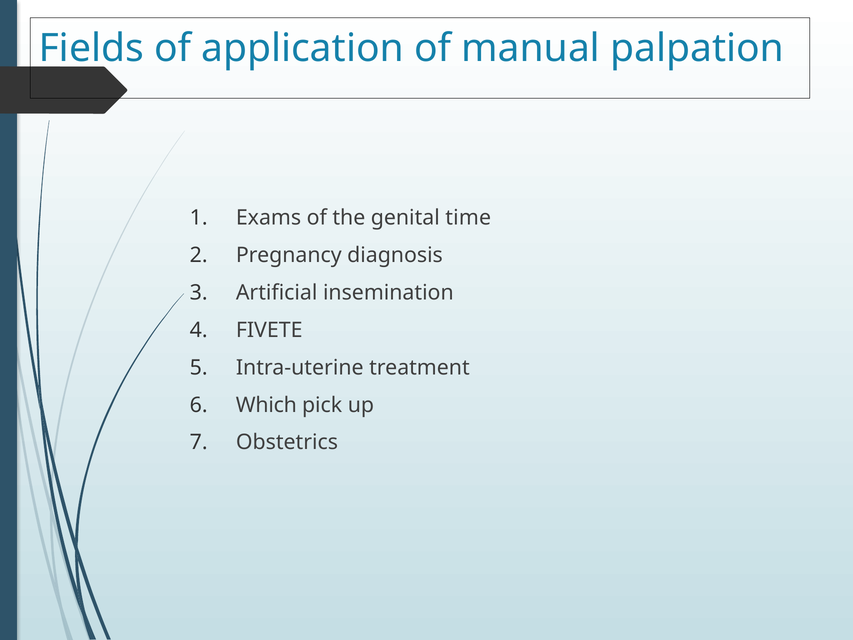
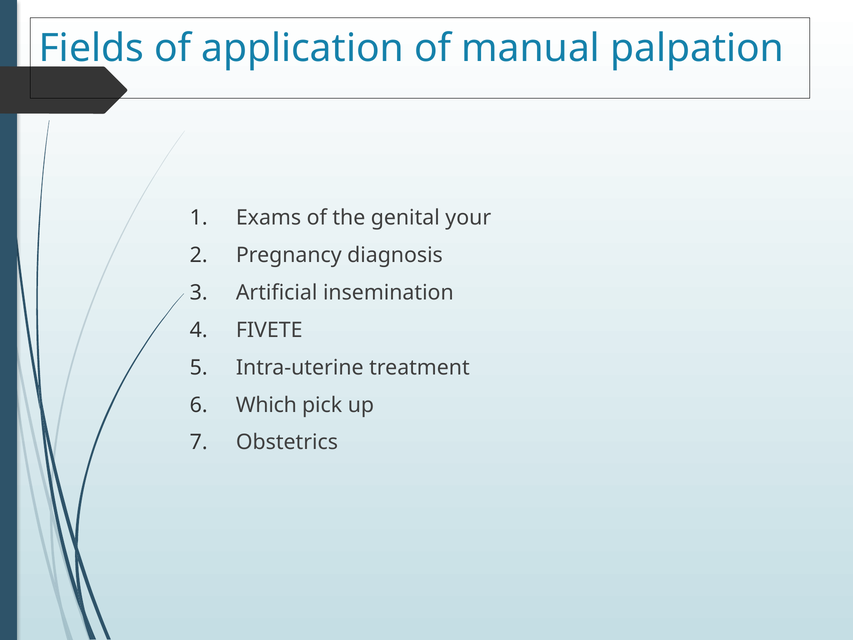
time: time -> your
